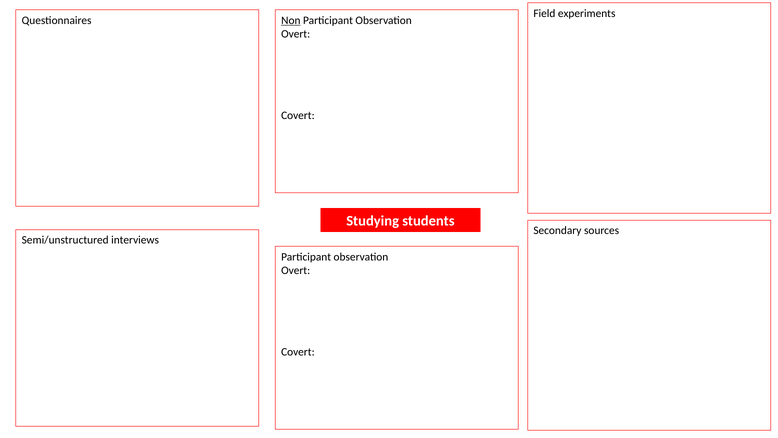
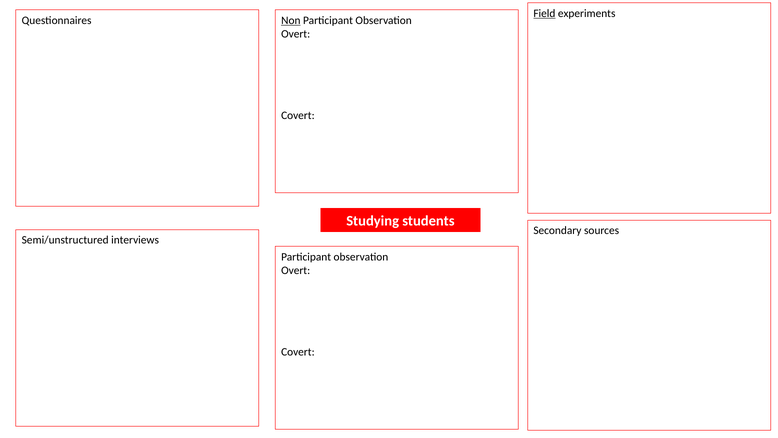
Field underline: none -> present
